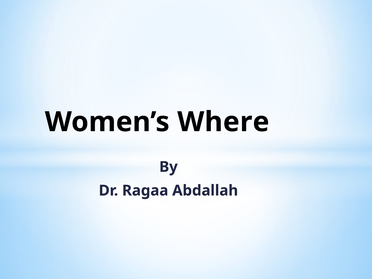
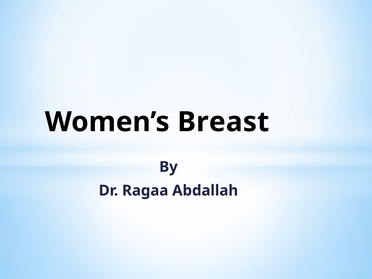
Where: Where -> Breast
